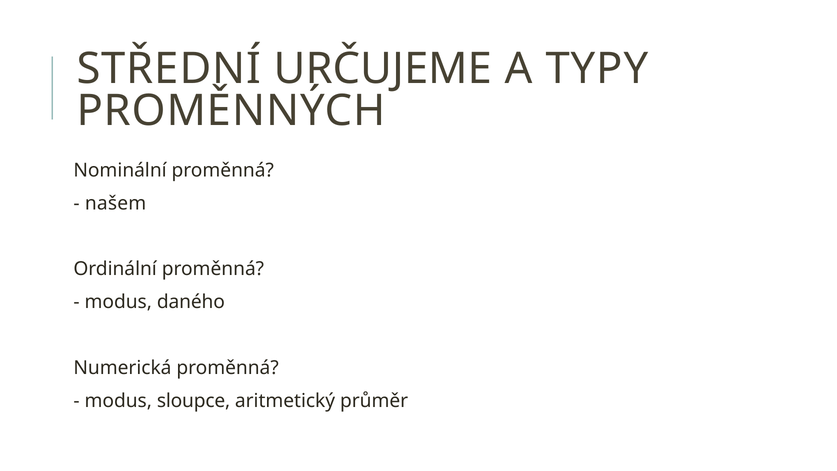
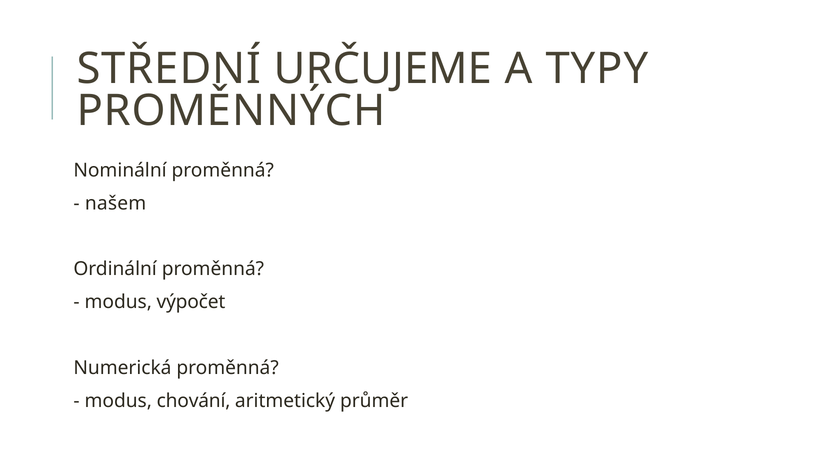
daného: daného -> výpočet
sloupce: sloupce -> chování
